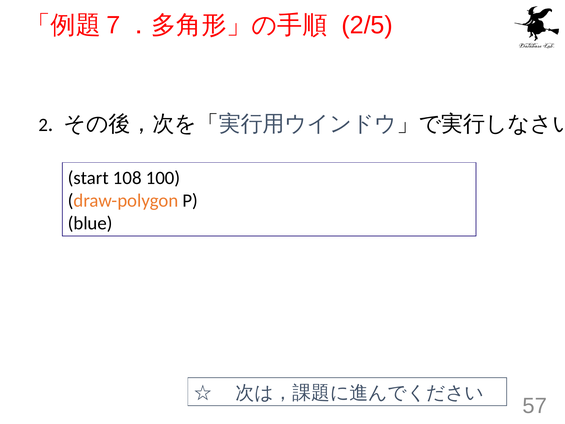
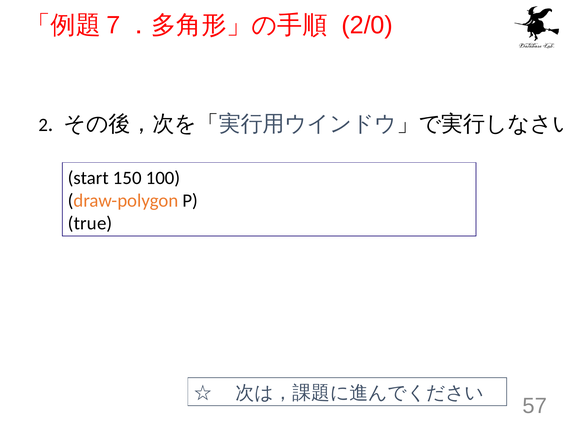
2/5: 2/5 -> 2/0
108: 108 -> 150
blue: blue -> true
